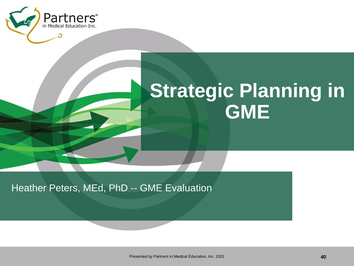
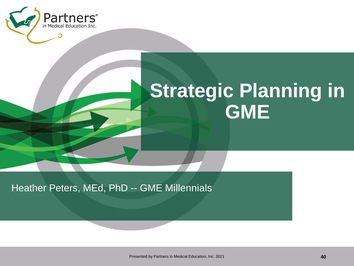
Evaluation: Evaluation -> Millennials
